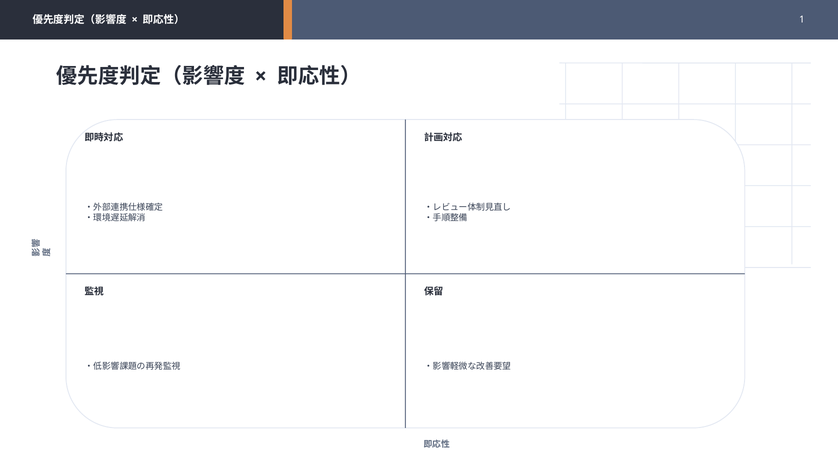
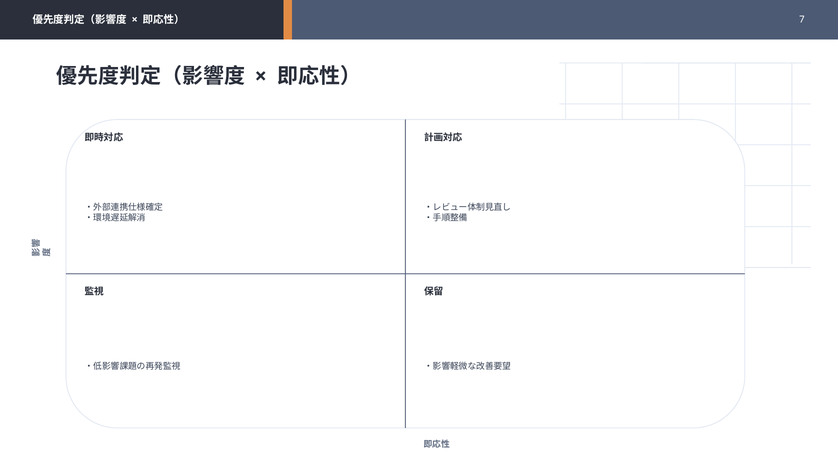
1: 1 -> 7
